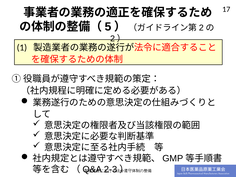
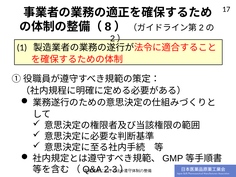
5: 5 -> 8
